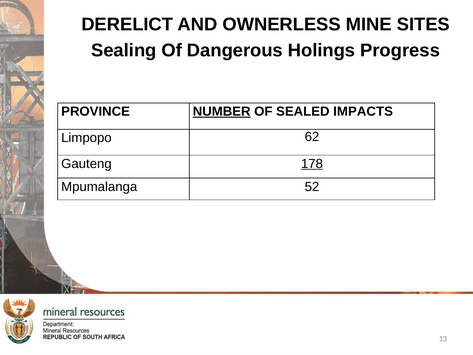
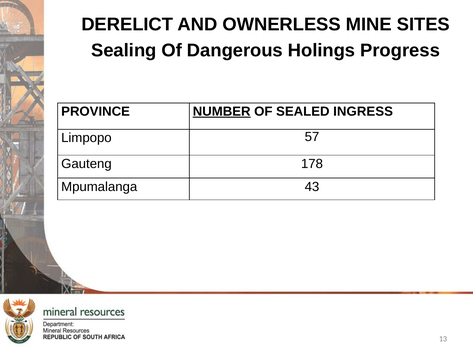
IMPACTS: IMPACTS -> INGRESS
62: 62 -> 57
178 underline: present -> none
52: 52 -> 43
